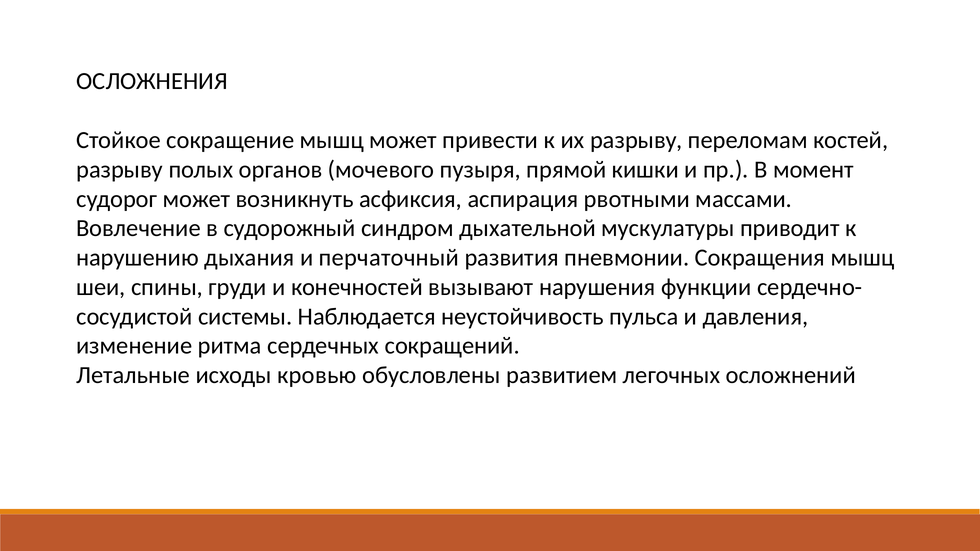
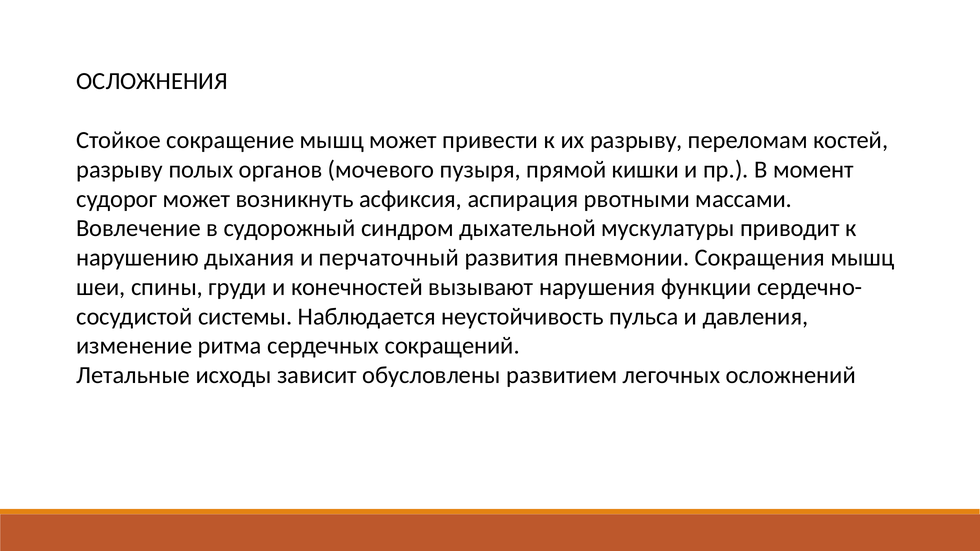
кровью: кровью -> зависит
